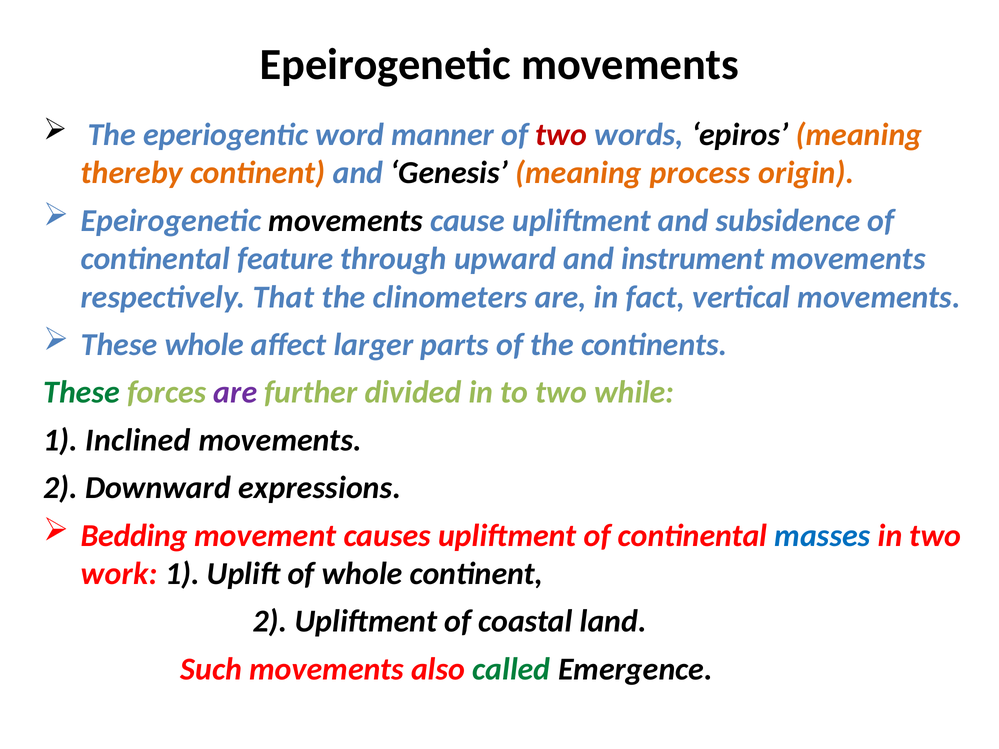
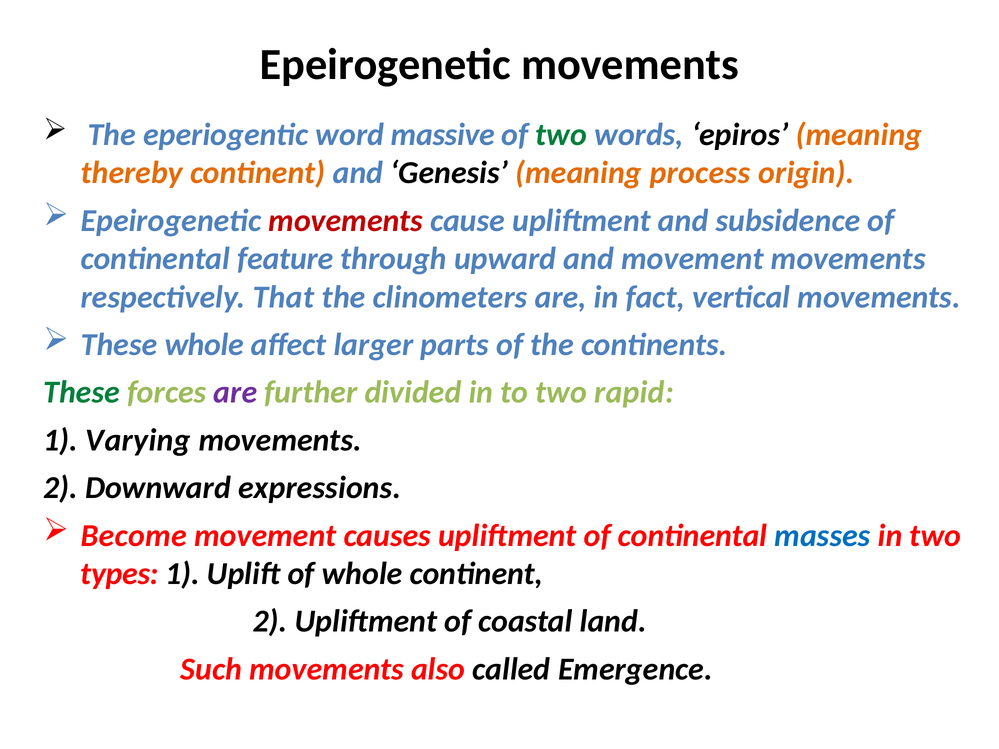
manner: manner -> massive
two at (561, 135) colour: red -> green
movements at (346, 221) colour: black -> red
and instrument: instrument -> movement
while: while -> rapid
Inclined: Inclined -> Varying
Bedding: Bedding -> Become
work: work -> types
called colour: green -> black
